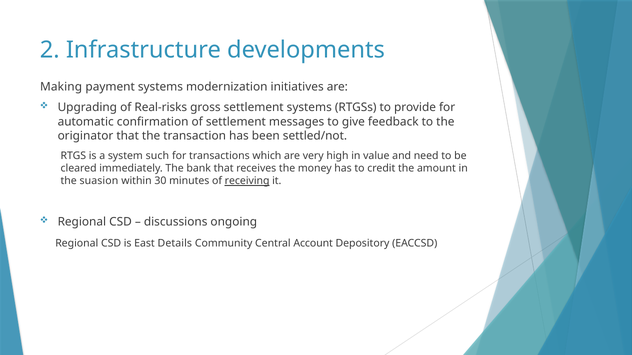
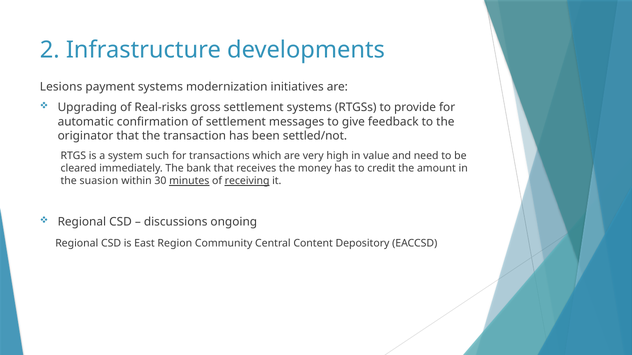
Making: Making -> Lesions
minutes underline: none -> present
Details: Details -> Region
Account: Account -> Content
